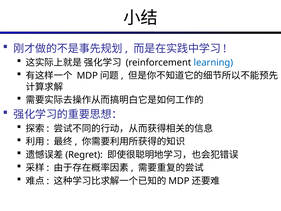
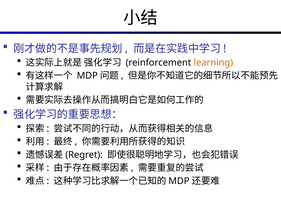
learning colour: blue -> orange
